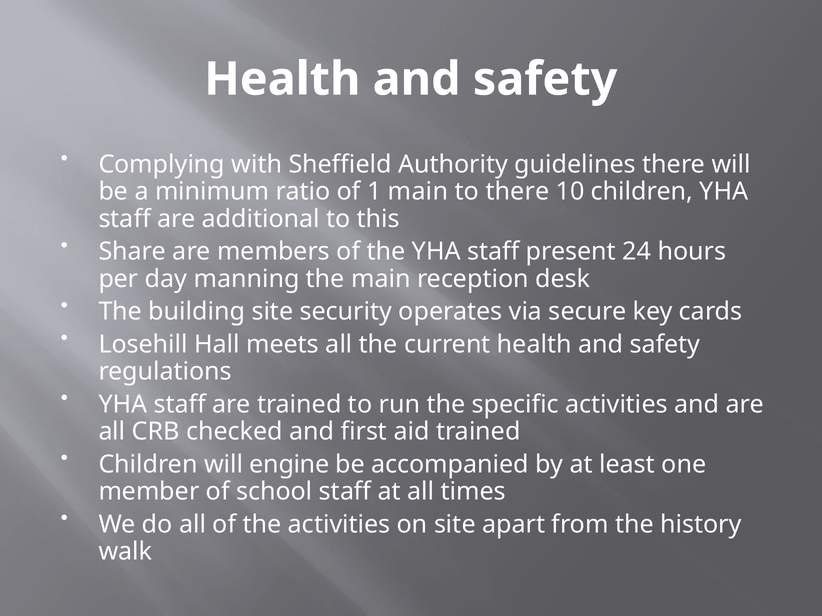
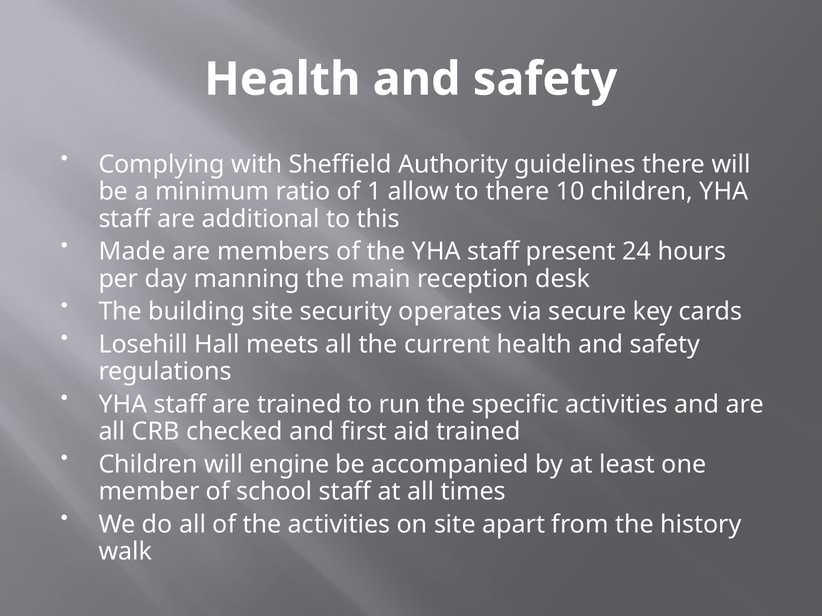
1 main: main -> allow
Share: Share -> Made
